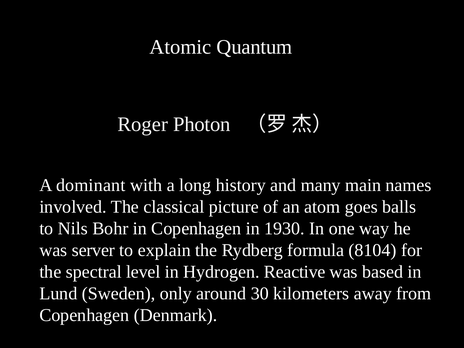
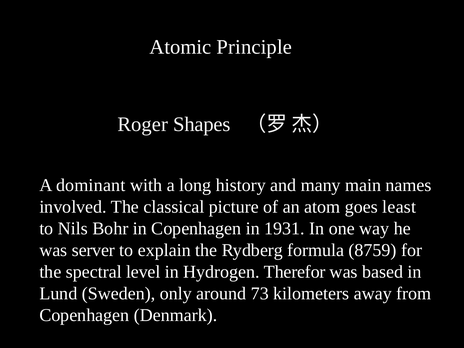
Quantum: Quantum -> Principle
Photon: Photon -> Shapes
balls: balls -> least
1930: 1930 -> 1931
8104: 8104 -> 8759
Reactive: Reactive -> Therefor
30: 30 -> 73
